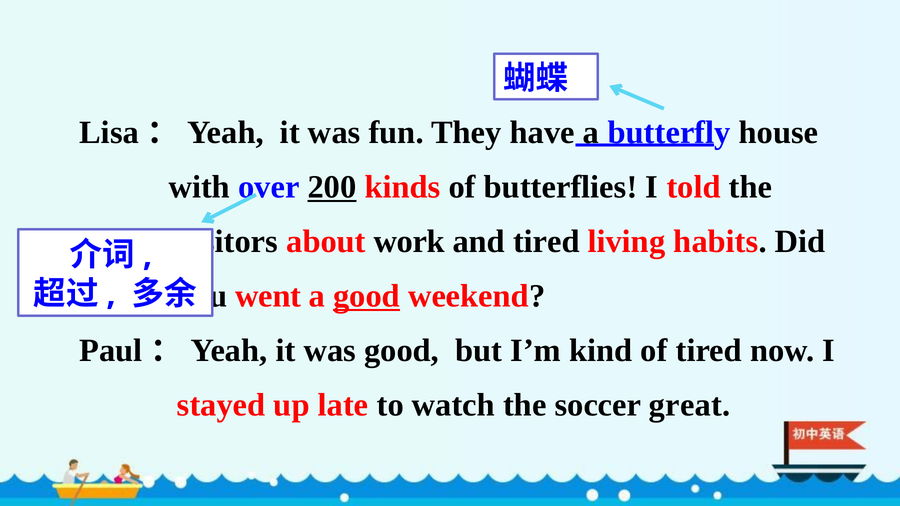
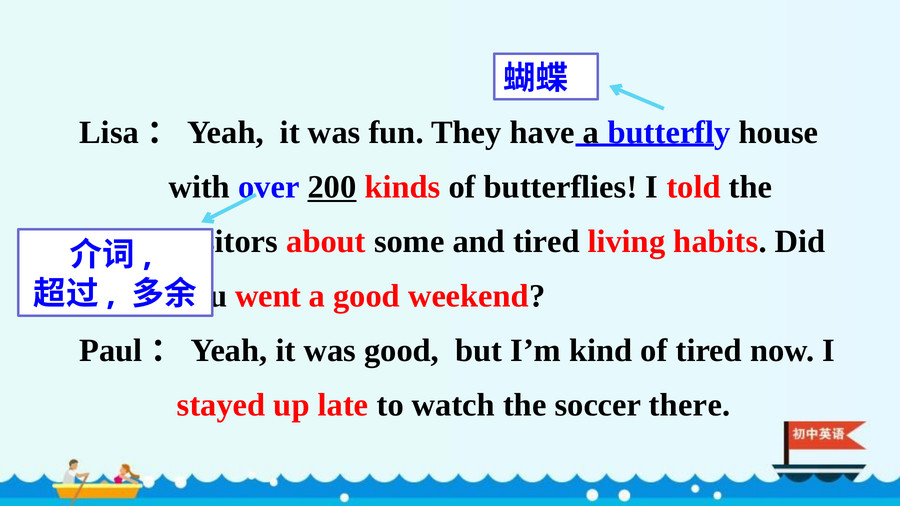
work: work -> some
good at (367, 296) underline: present -> none
great: great -> there
